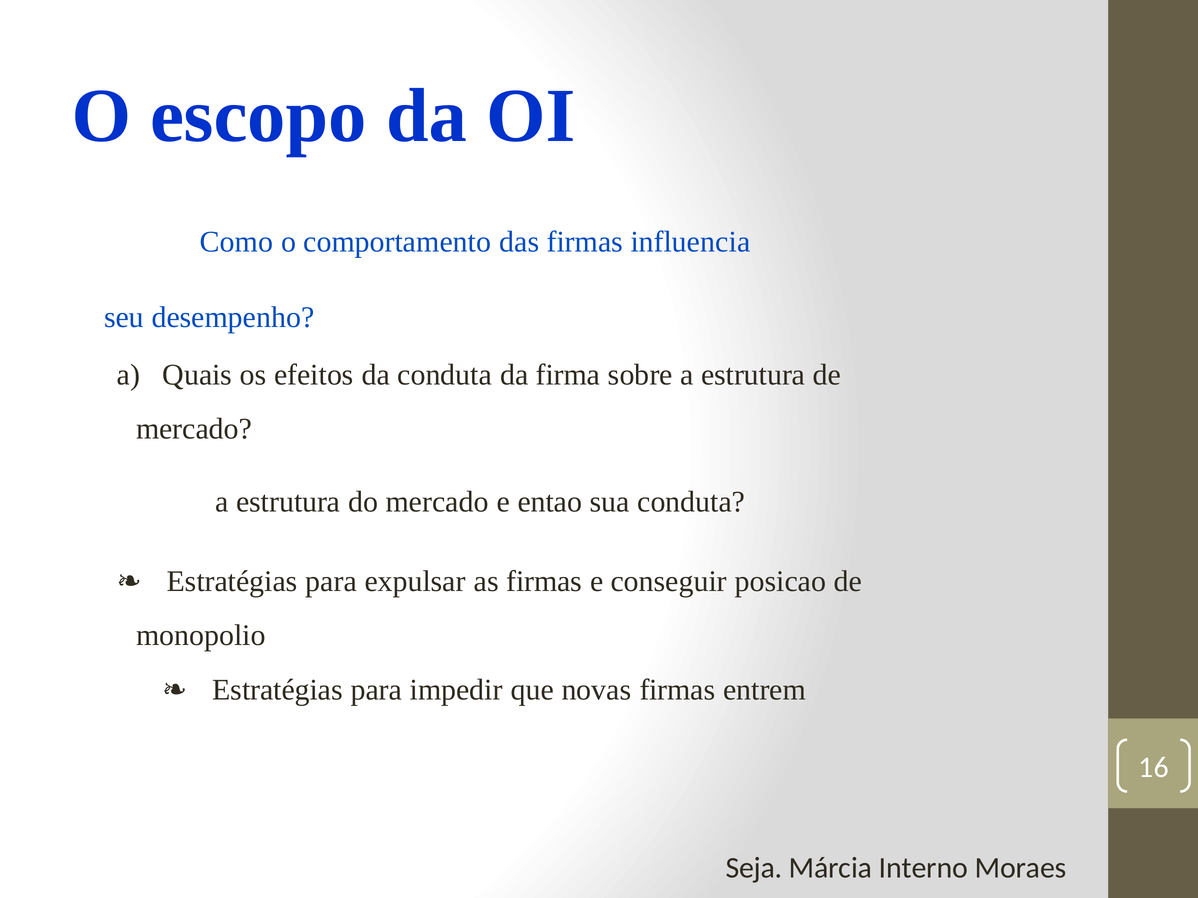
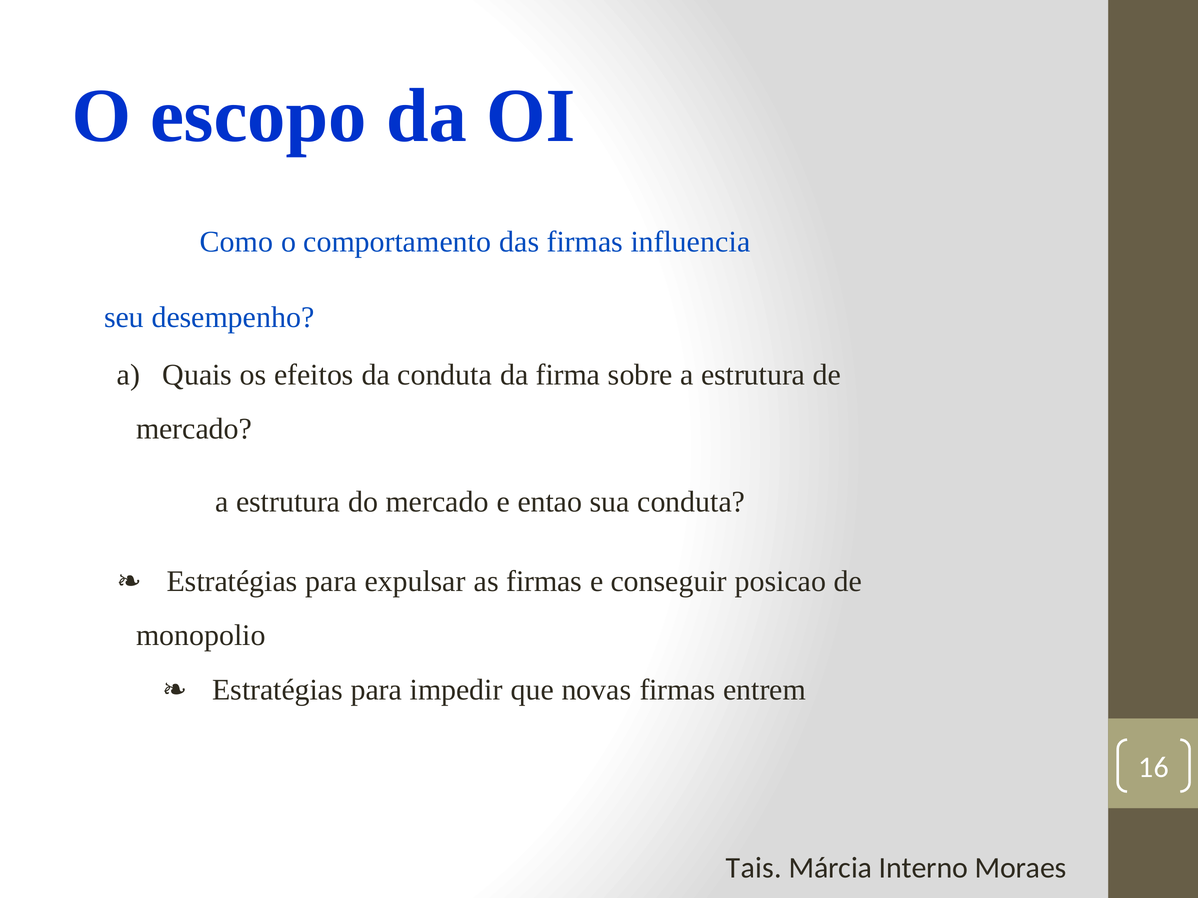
Seja: Seja -> Tais
